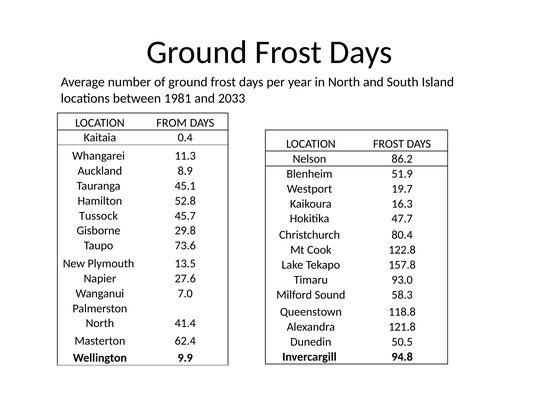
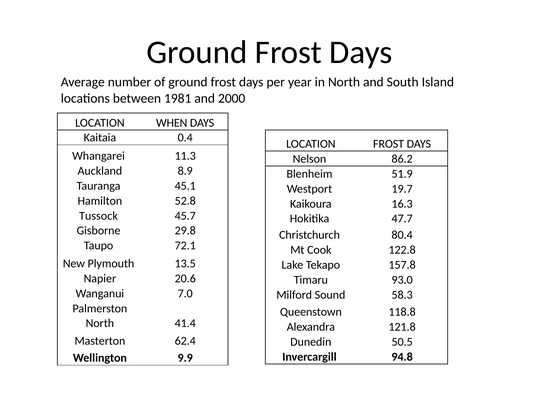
2033: 2033 -> 2000
FROM: FROM -> WHEN
73.6: 73.6 -> 72.1
27.6: 27.6 -> 20.6
